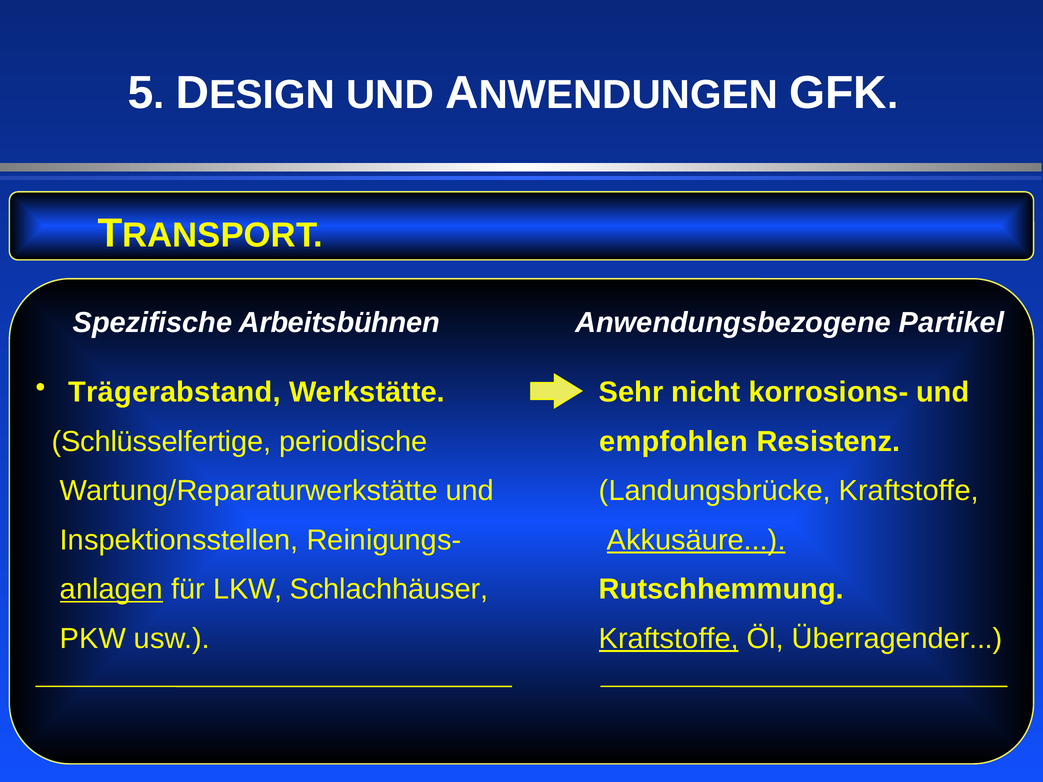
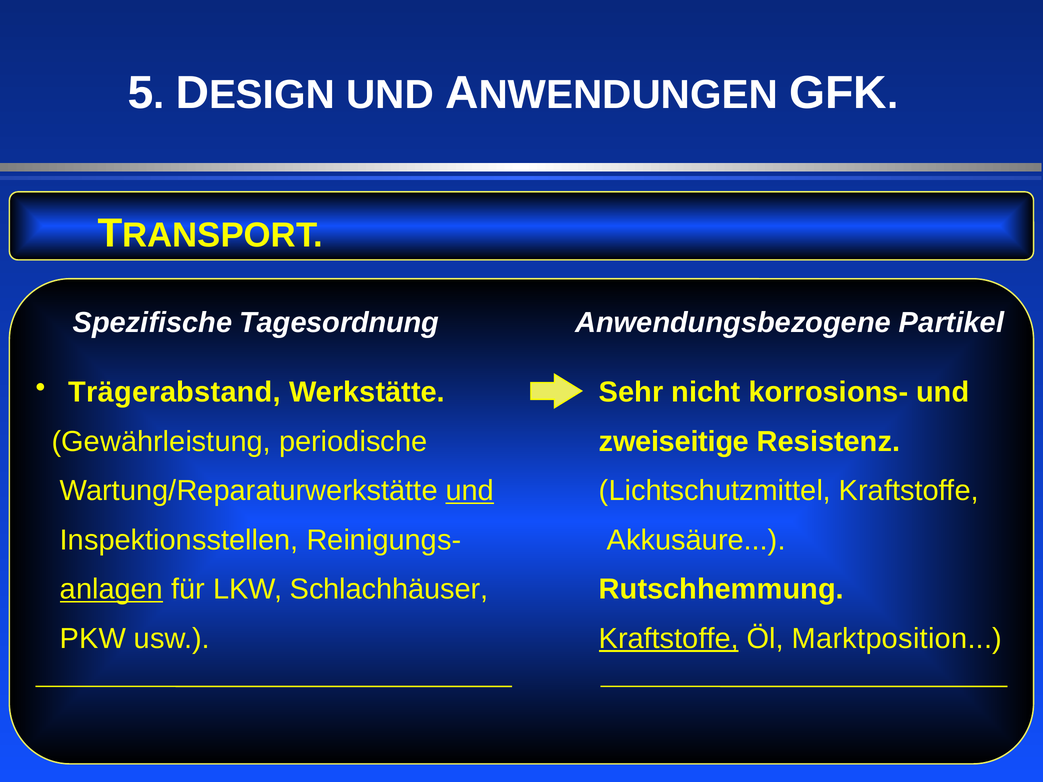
Arbeitsbühnen: Arbeitsbühnen -> Tagesordnung
Schlüsselfertige: Schlüsselfertige -> Gewährleistung
empfohlen: empfohlen -> zweiseitige
und at (470, 491) underline: none -> present
Landungsbrücke: Landungsbrücke -> Lichtschutzmittel
Akkusäure underline: present -> none
Überragender: Überragender -> Marktposition
